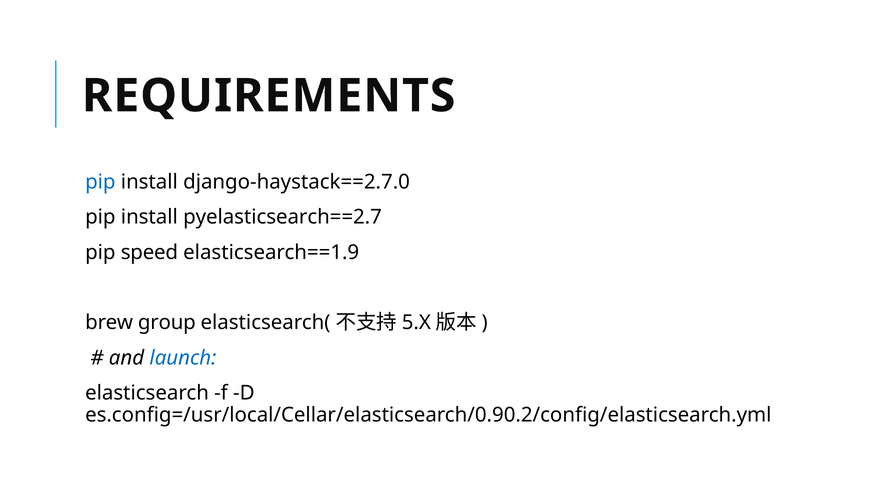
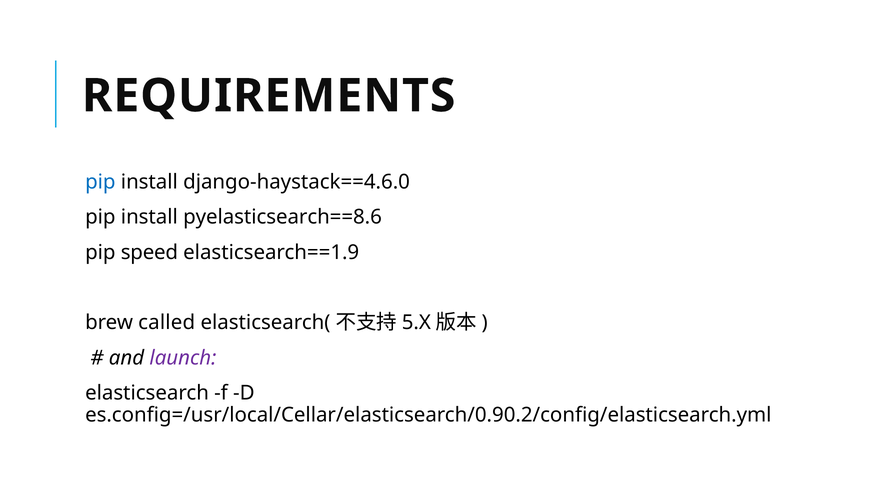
django-haystack==2.7.0: django-haystack==2.7.0 -> django-haystack==4.6.0
pyelasticsearch==2.7: pyelasticsearch==2.7 -> pyelasticsearch==8.6
group: group -> called
launch colour: blue -> purple
